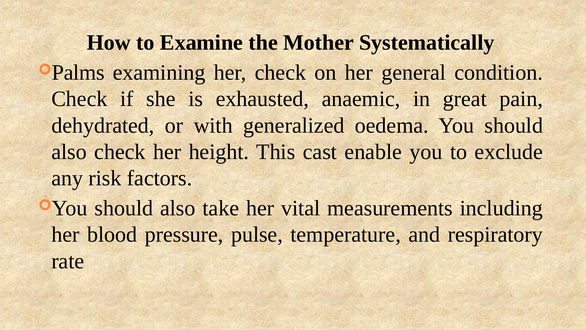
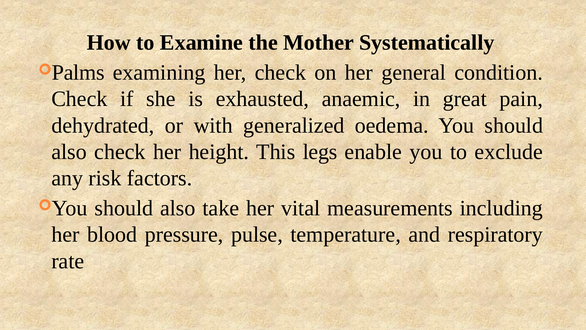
cast: cast -> legs
